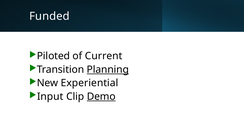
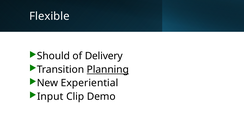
Funded: Funded -> Flexible
Piloted: Piloted -> Should
Current: Current -> Delivery
Demo underline: present -> none
